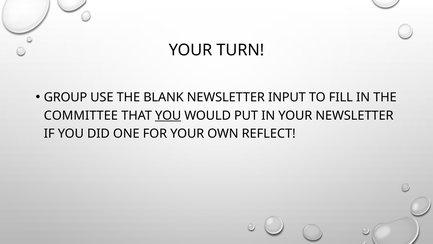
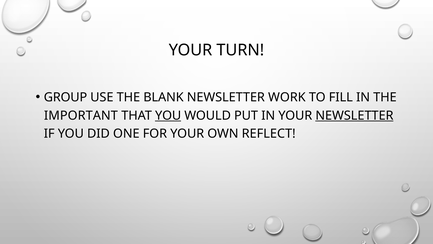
INPUT: INPUT -> WORK
COMMITTEE: COMMITTEE -> IMPORTANT
NEWSLETTER at (354, 115) underline: none -> present
